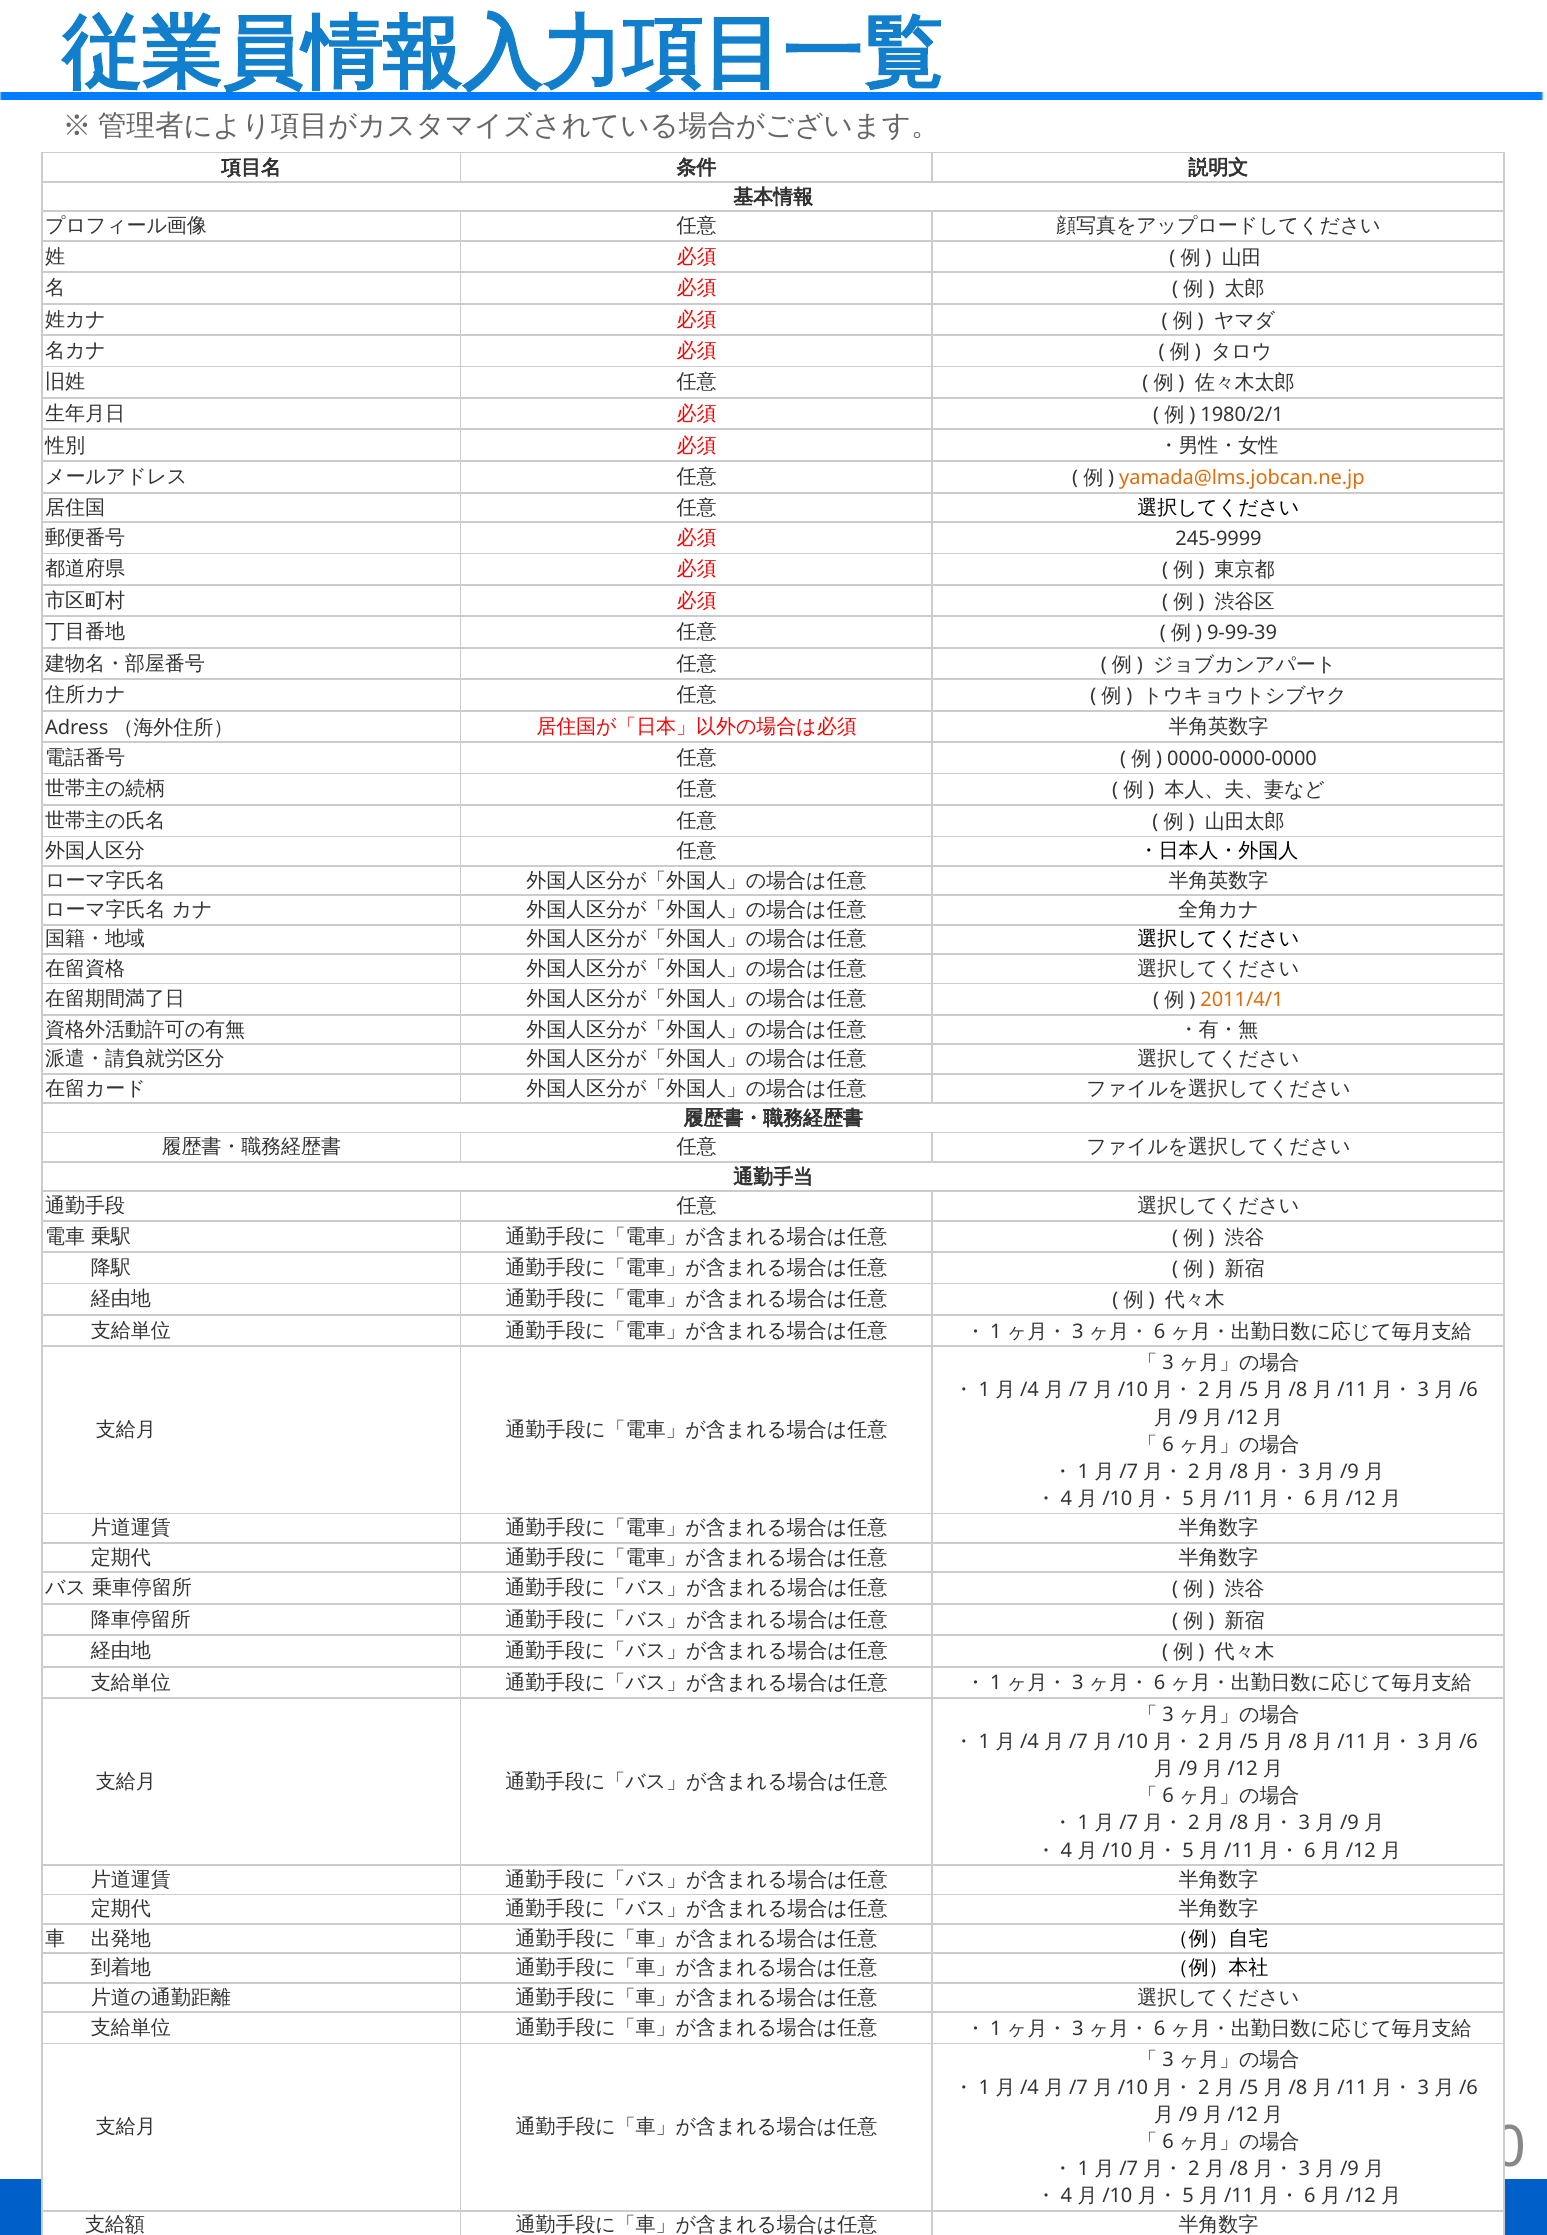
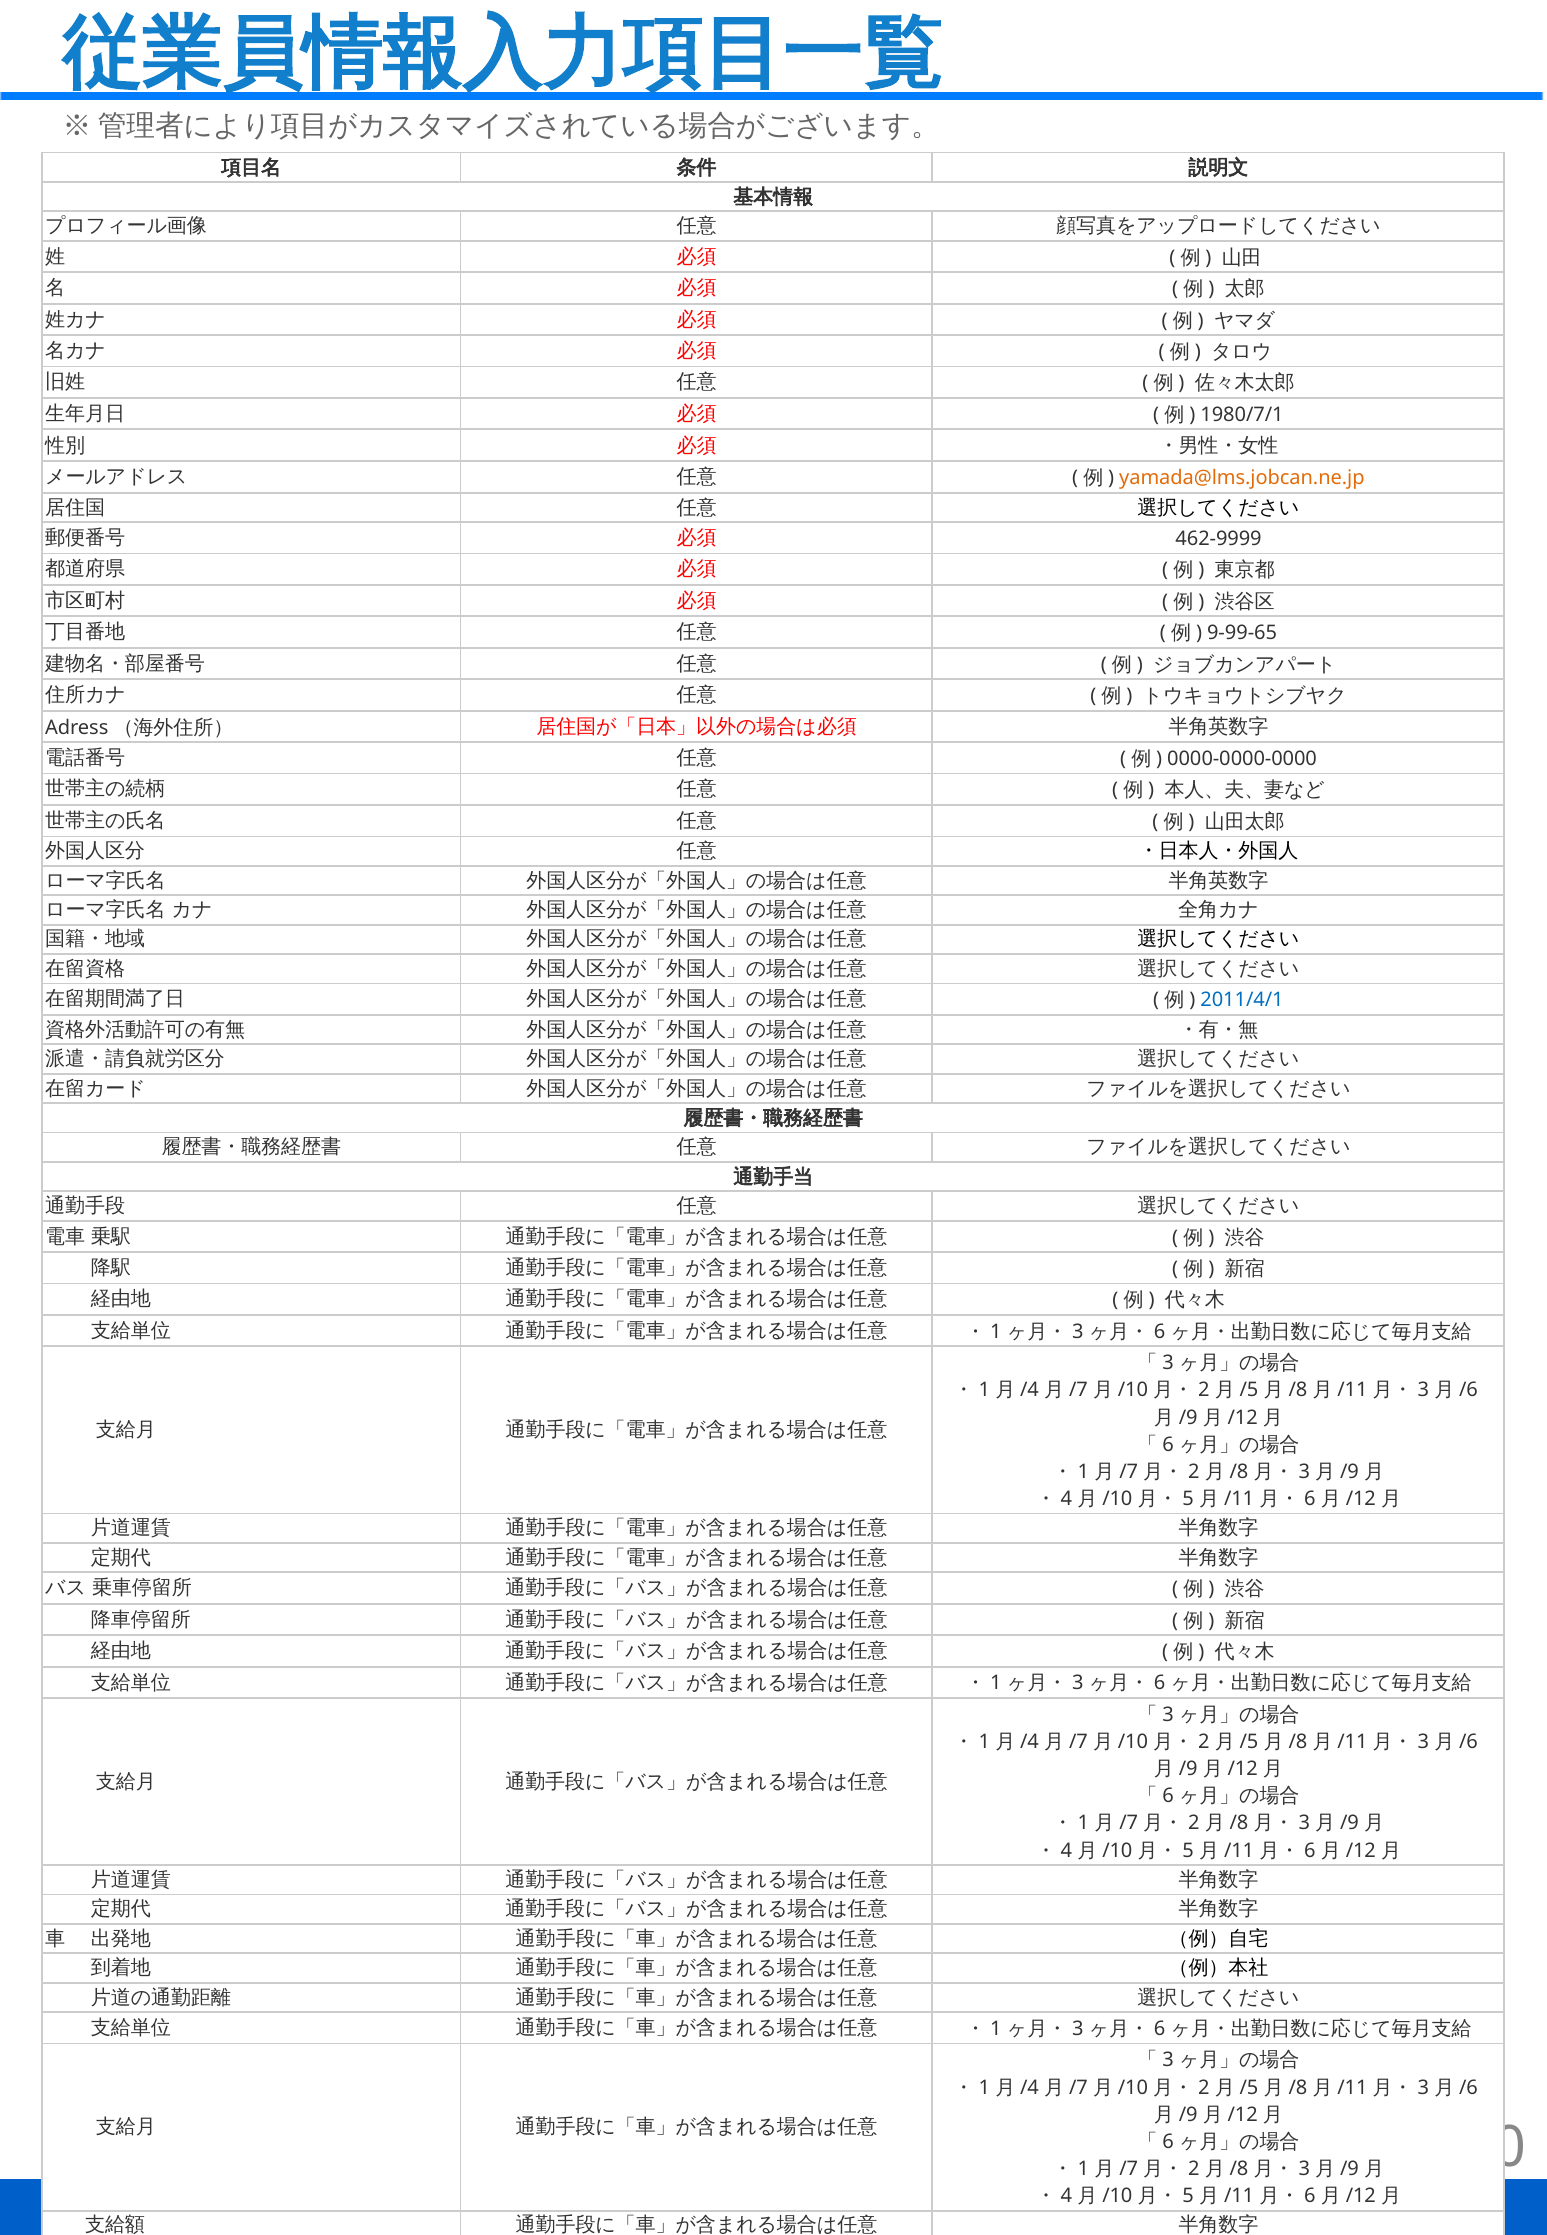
1980/2/1: 1980/2/1 -> 1980/7/1
245-9999: 245-9999 -> 462-9999
9-99-39: 9-99-39 -> 9-99-65
2011/4/1 colour: orange -> blue
